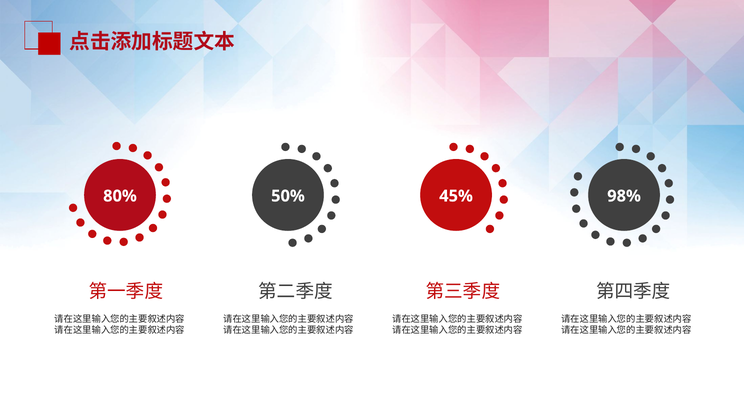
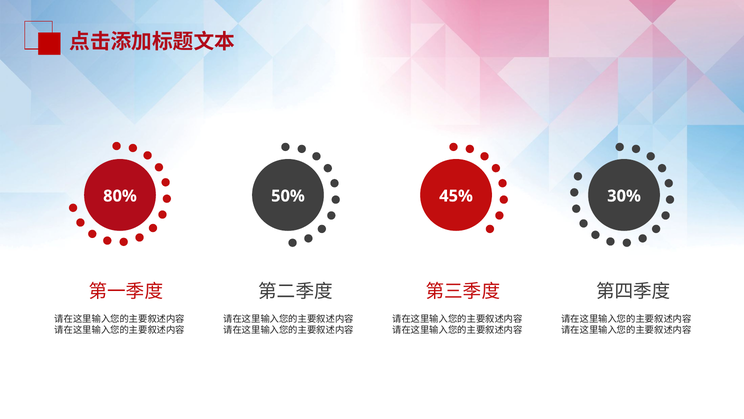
98%: 98% -> 30%
